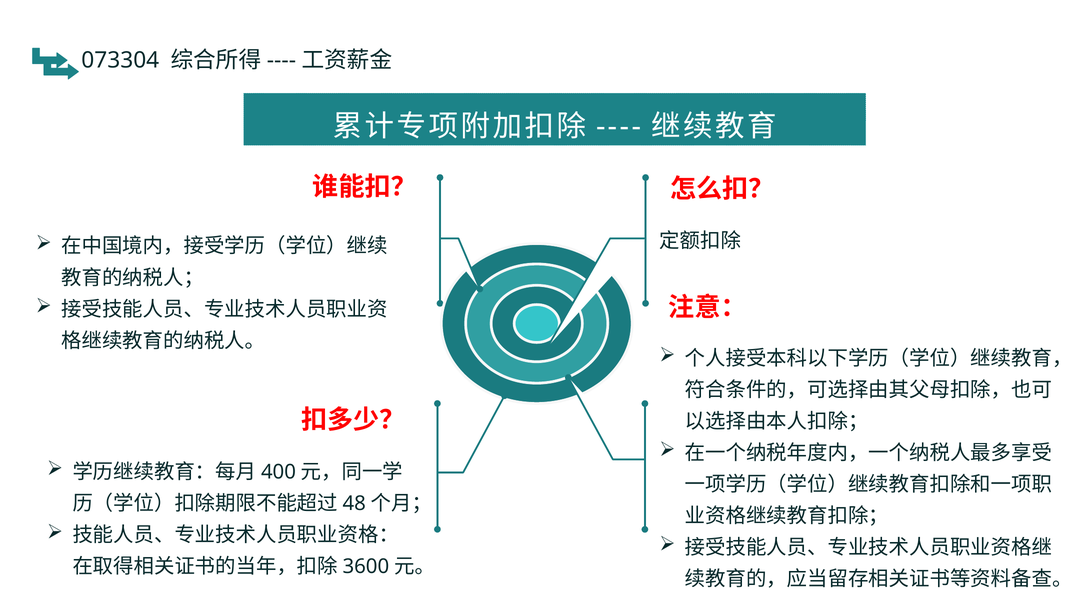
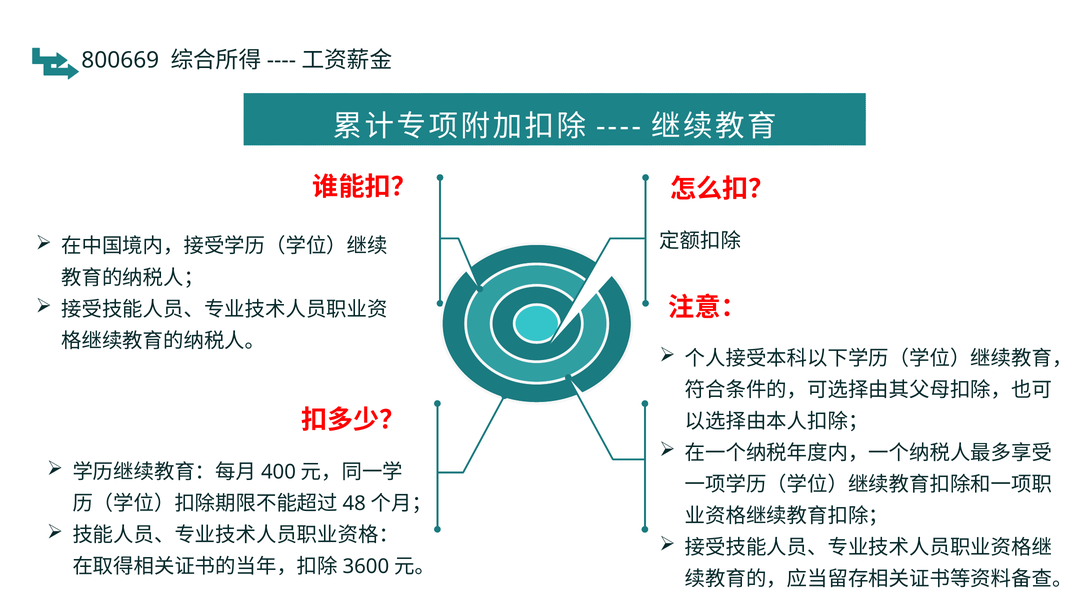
073304: 073304 -> 800669
